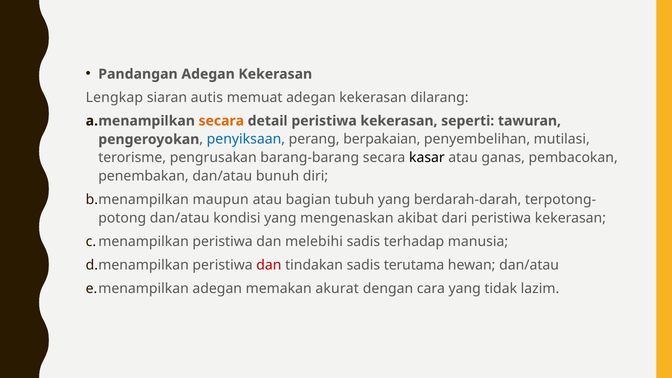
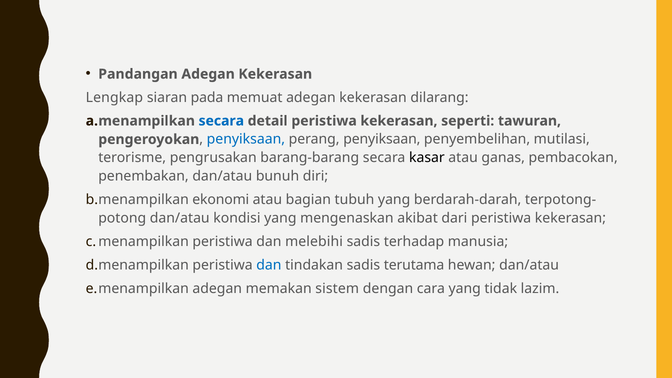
autis: autis -> pada
secara at (221, 121) colour: orange -> blue
perang berpakaian: berpakaian -> penyiksaan
maupun: maupun -> ekonomi
dan at (269, 265) colour: red -> blue
akurat: akurat -> sistem
